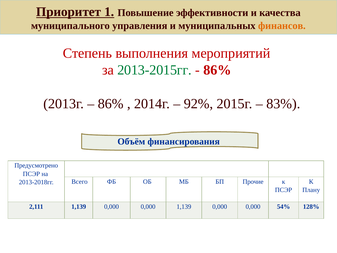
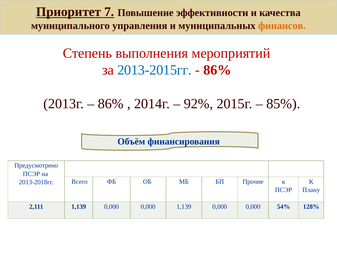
1: 1 -> 7
2013-2015гг colour: green -> blue
83%: 83% -> 85%
